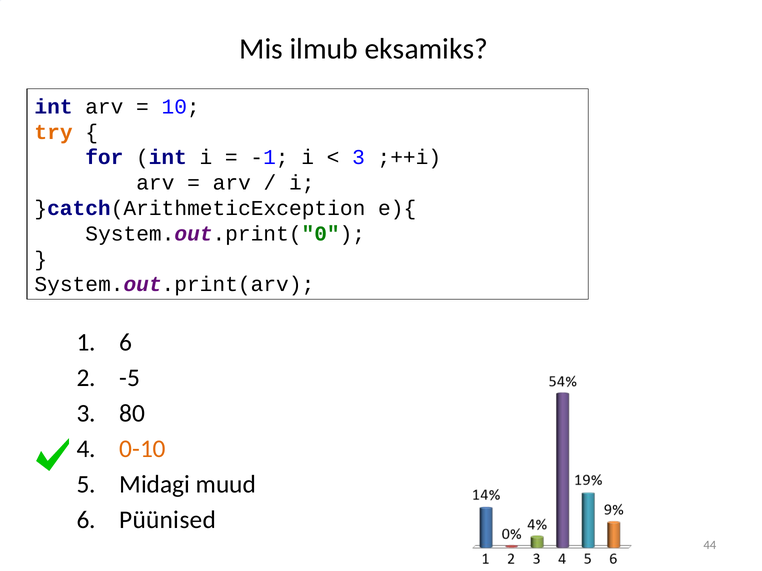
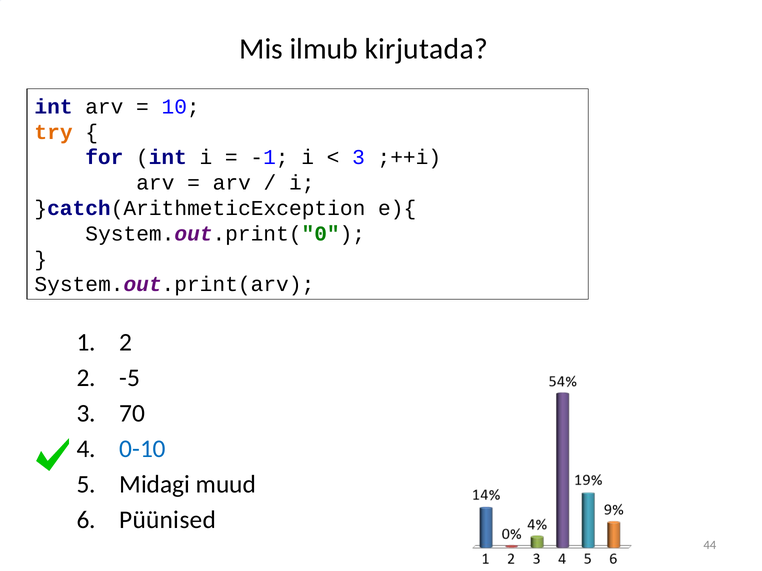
eksamiks: eksamiks -> kirjutada
6 at (126, 343): 6 -> 2
80: 80 -> 70
0-10 colour: orange -> blue
